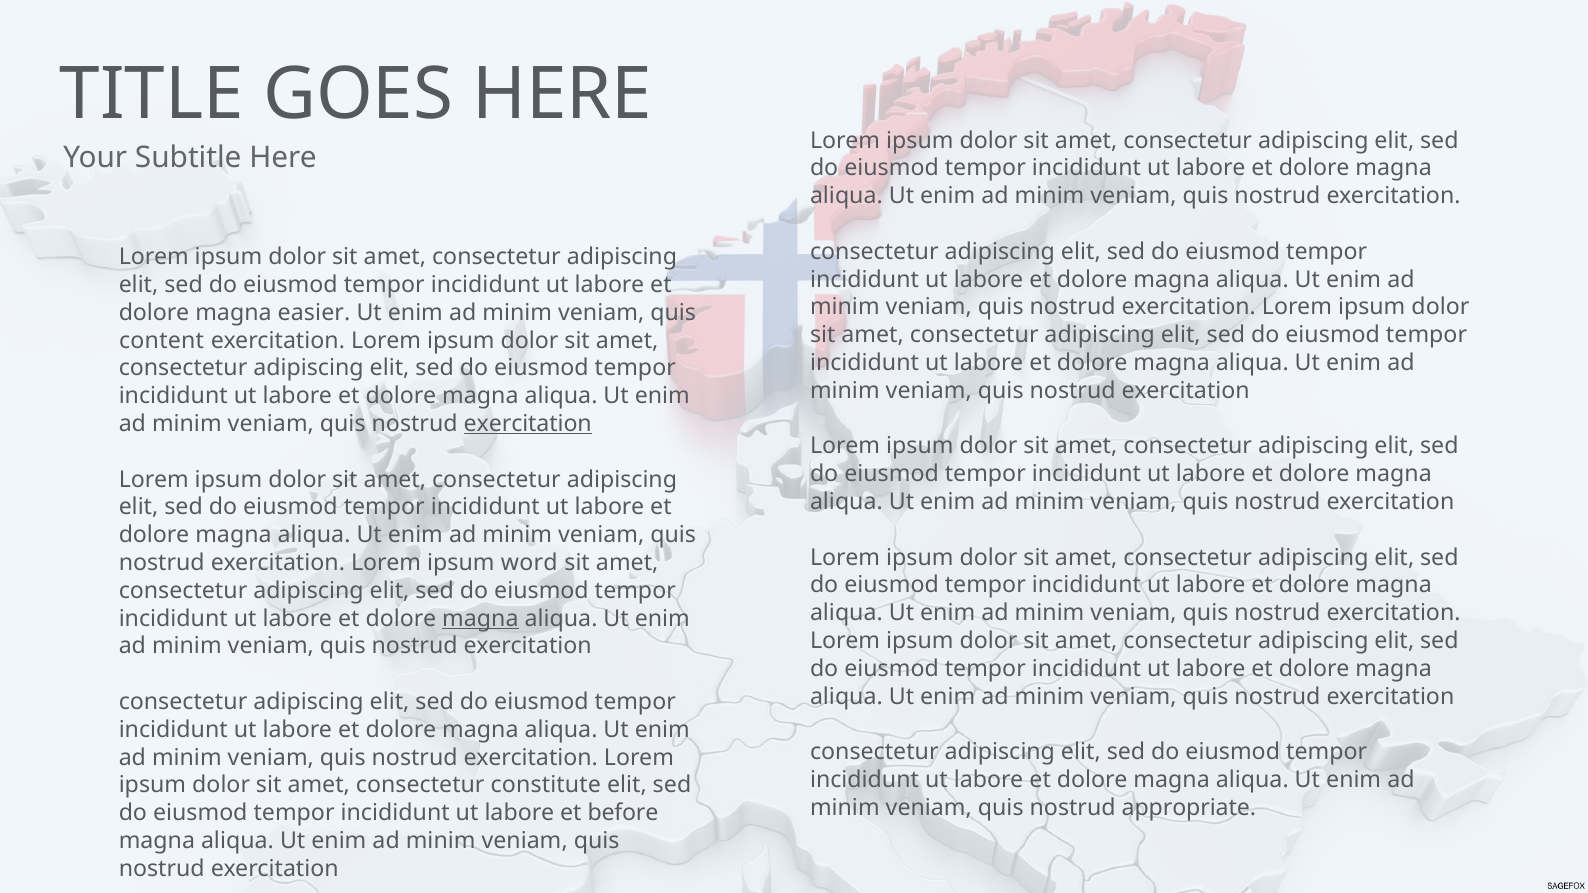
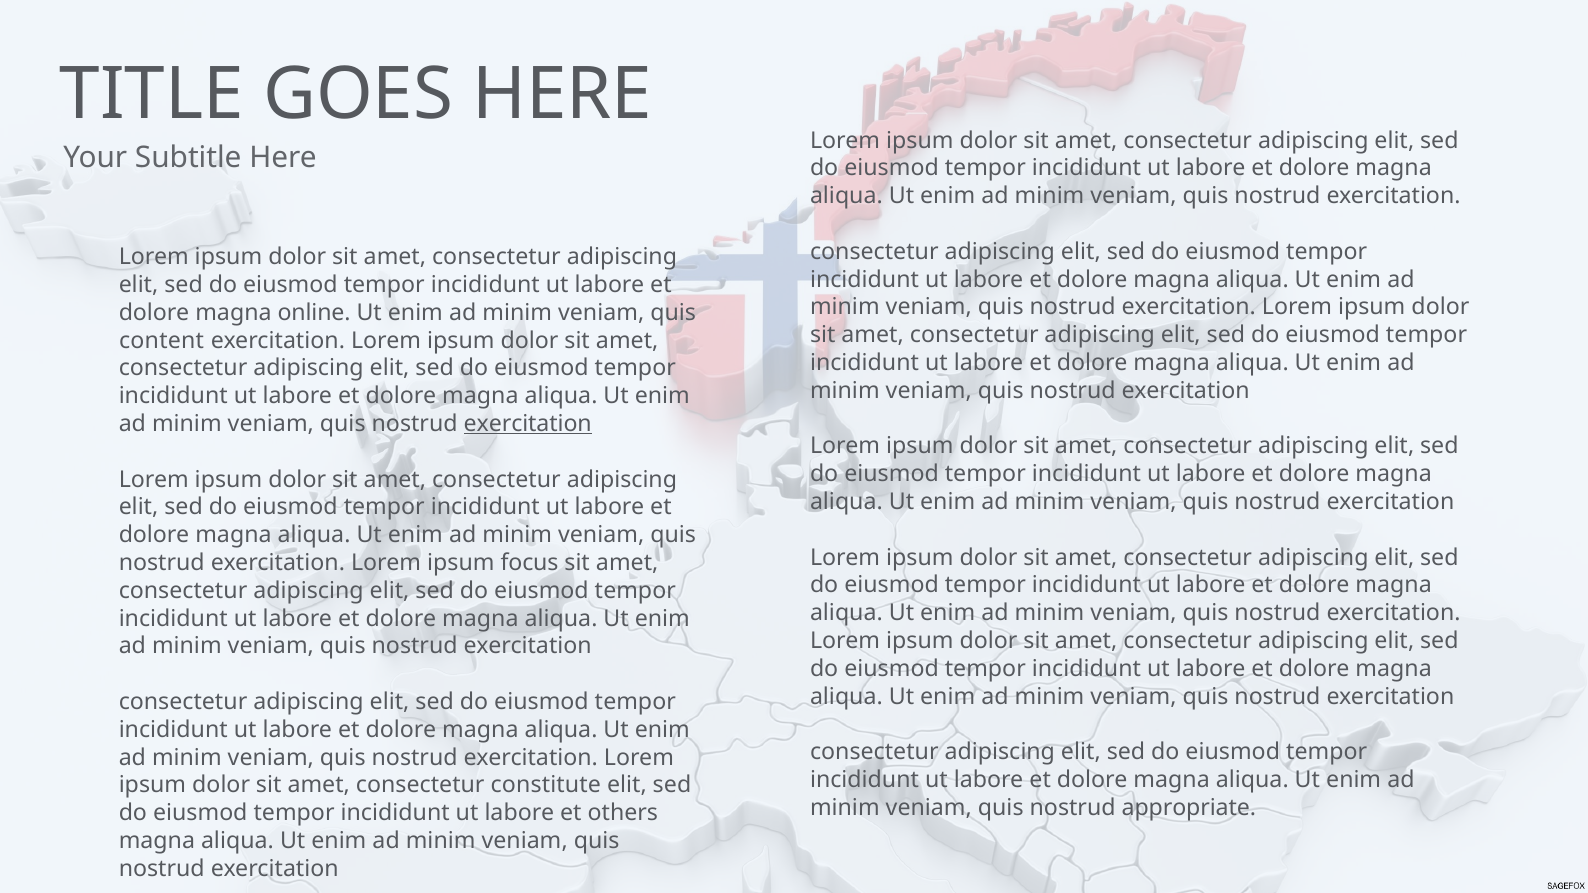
easier: easier -> online
word: word -> focus
magna at (480, 619) underline: present -> none
before: before -> others
